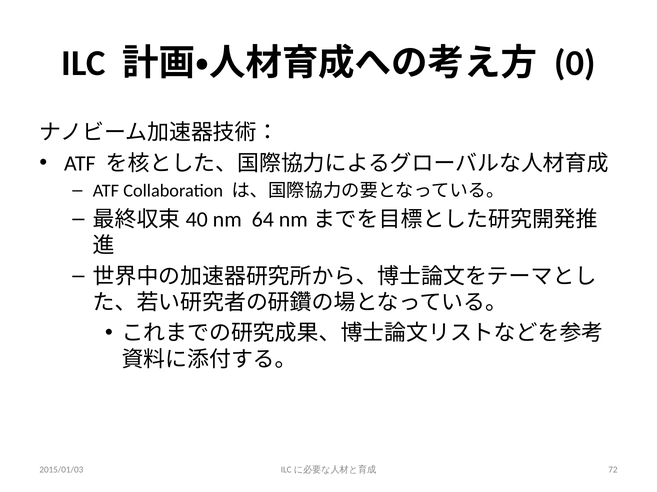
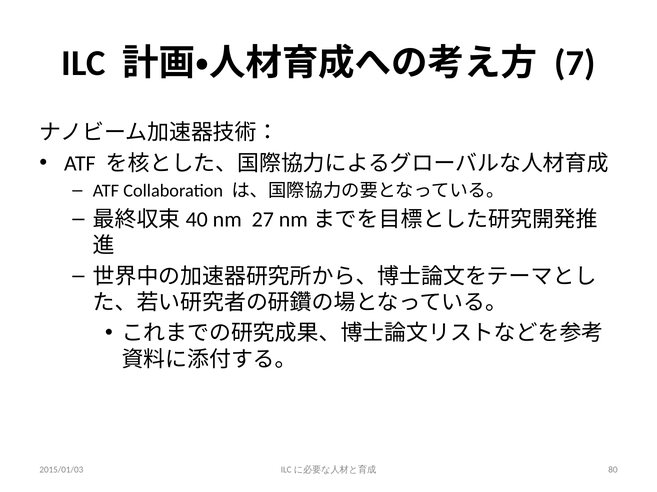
0: 0 -> 7
64: 64 -> 27
72: 72 -> 80
